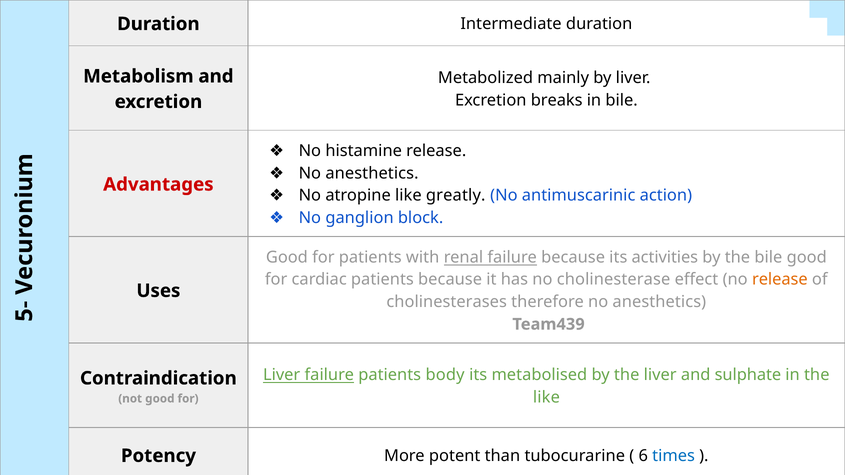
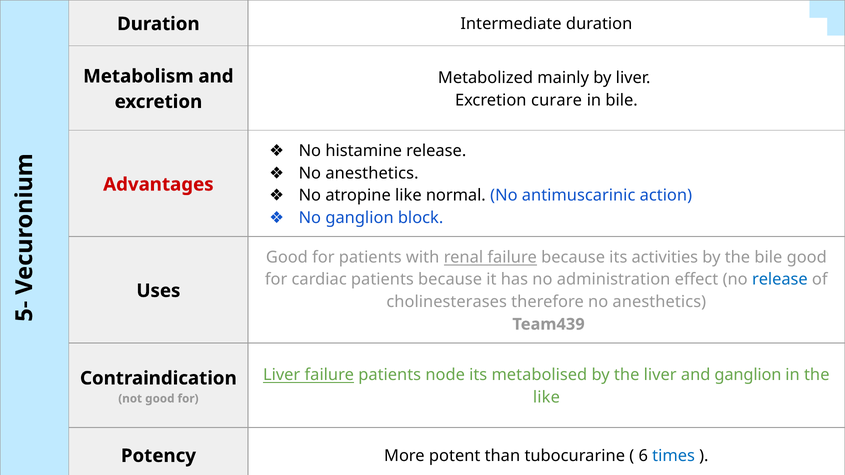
breaks: breaks -> curare
greatly: greatly -> normal
cholinesterase: cholinesterase -> administration
release at (780, 280) colour: orange -> blue
body: body -> node
and sulphate: sulphate -> ganglion
